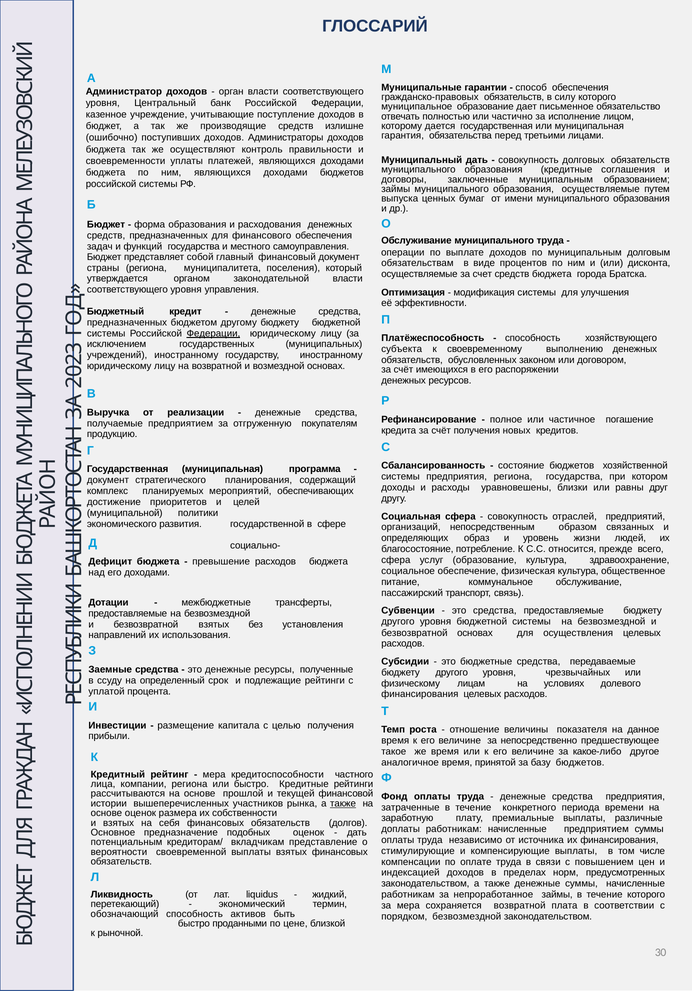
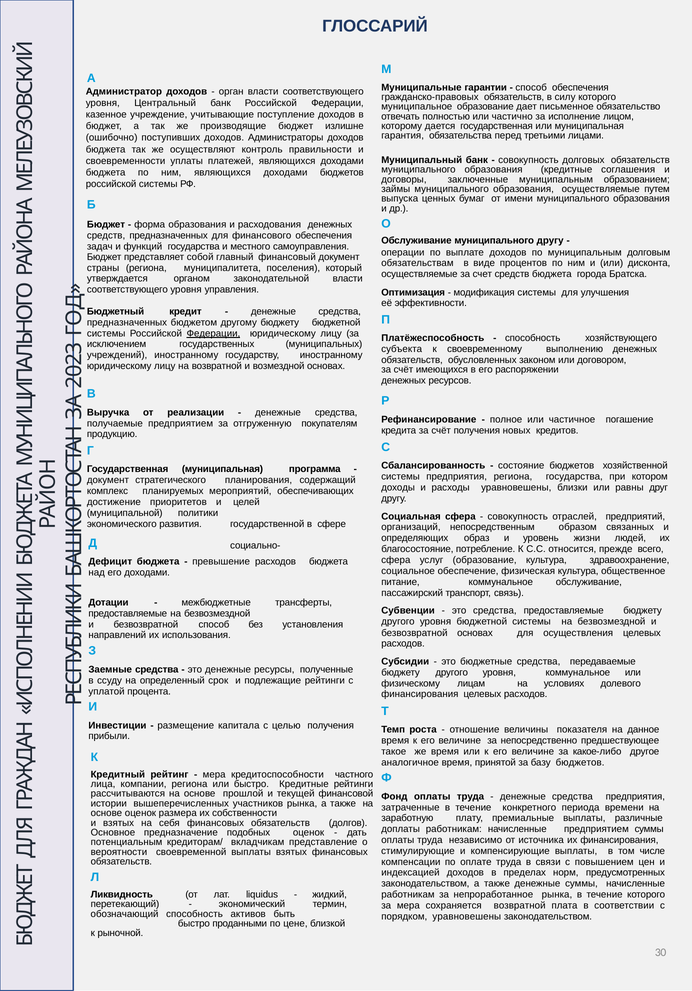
производящие средств: средств -> бюджет
Муниципальный дать: дать -> банк
муниципального труда: труда -> другу
безвозвратной взятых: взятых -> способ
уровня чрезвычайных: чрезвычайных -> коммунальное
также at (343, 804) underline: present -> none
непроработанное займы: займы -> рынка
порядком безвозмездной: безвозмездной -> уравновешены
